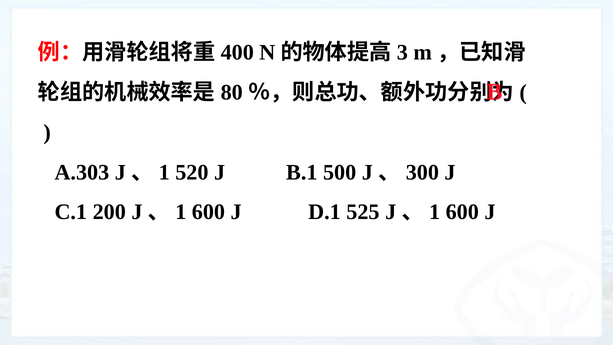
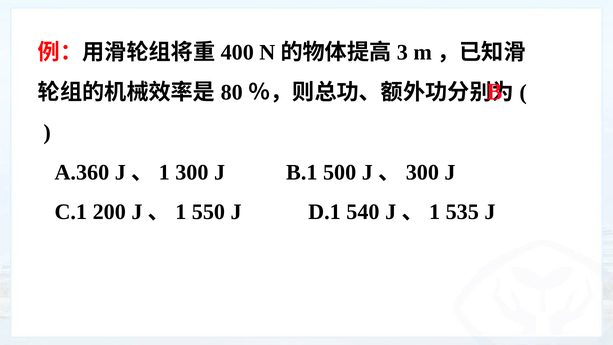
A.303: A.303 -> A.360
520: 520 -> 300
200 J、1 600: 600 -> 550
525: 525 -> 540
600 at (462, 212): 600 -> 535
